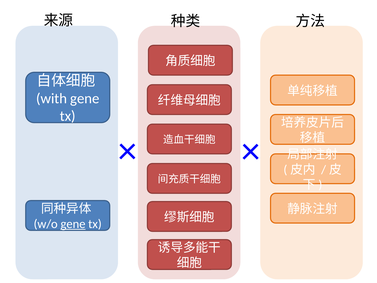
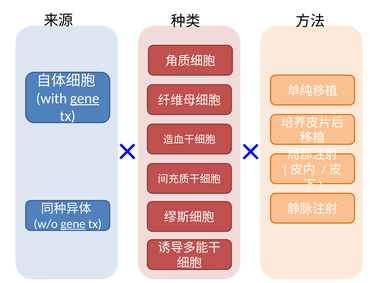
gene at (85, 98) underline: none -> present
